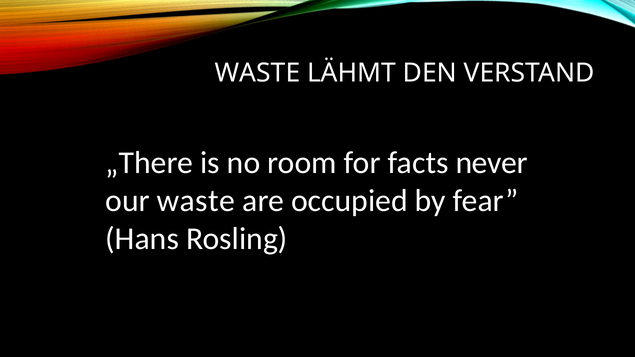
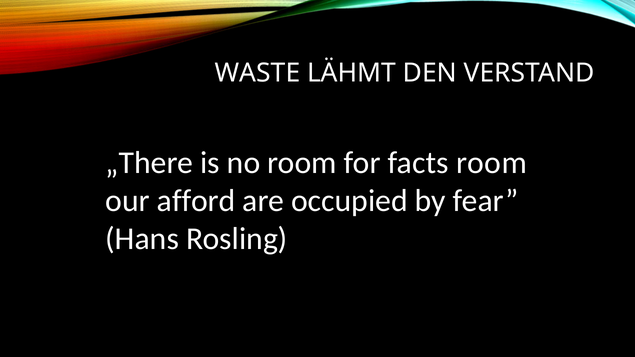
facts never: never -> room
our waste: waste -> afford
